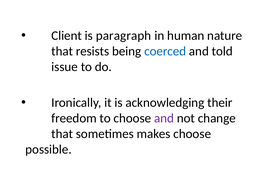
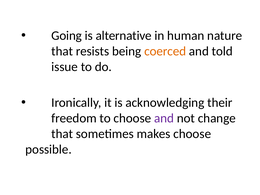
Client: Client -> Going
paragraph: paragraph -> alternative
coerced colour: blue -> orange
